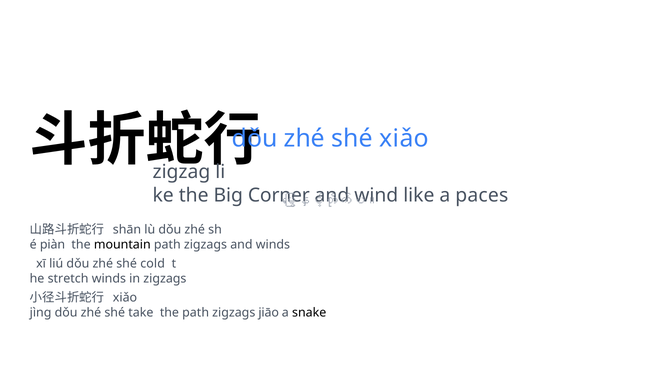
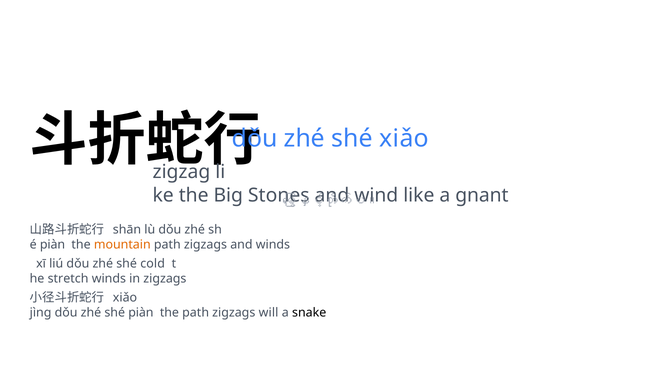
Corner: Corner -> Stones
paces: paces -> gnant
mountain colour: black -> orange
shé take: take -> piàn
jiāo: jiāo -> will
